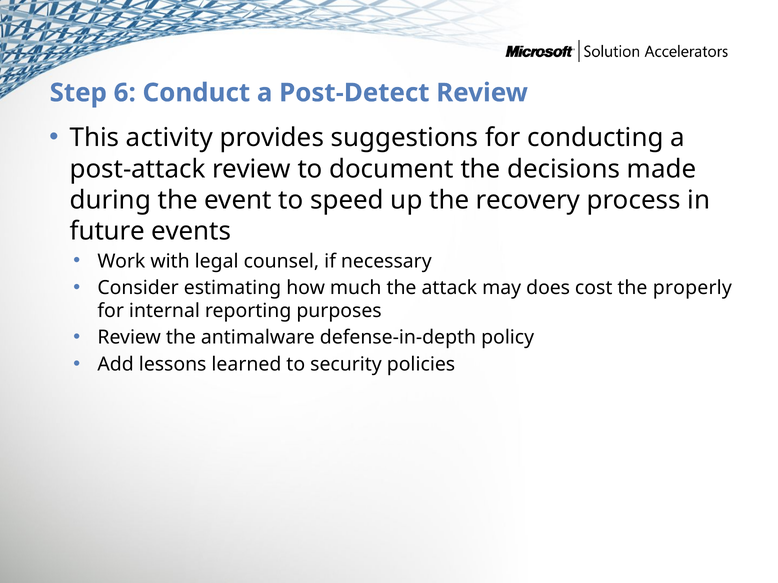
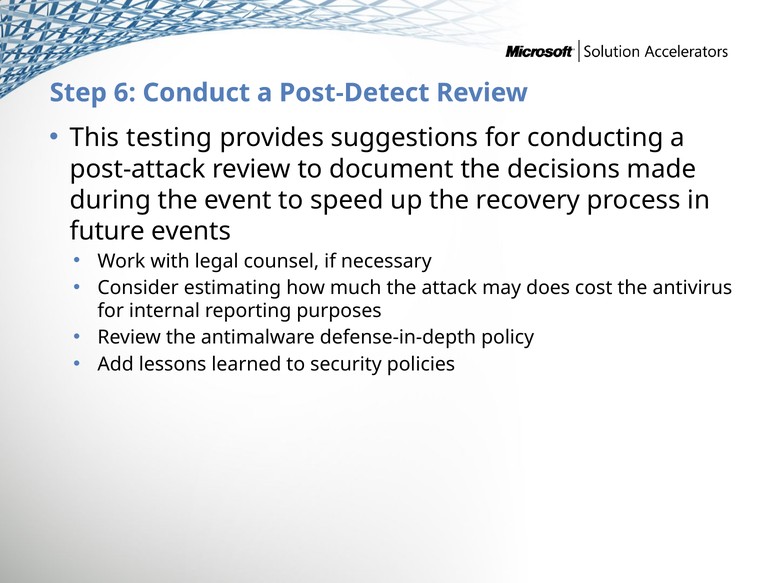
activity: activity -> testing
properly: properly -> antivirus
